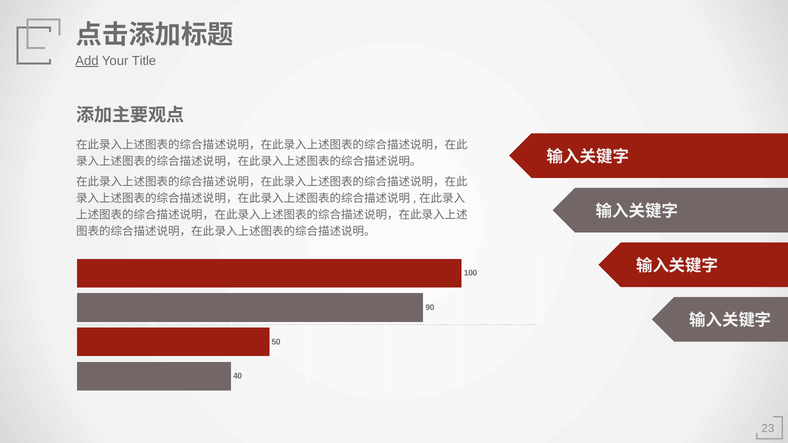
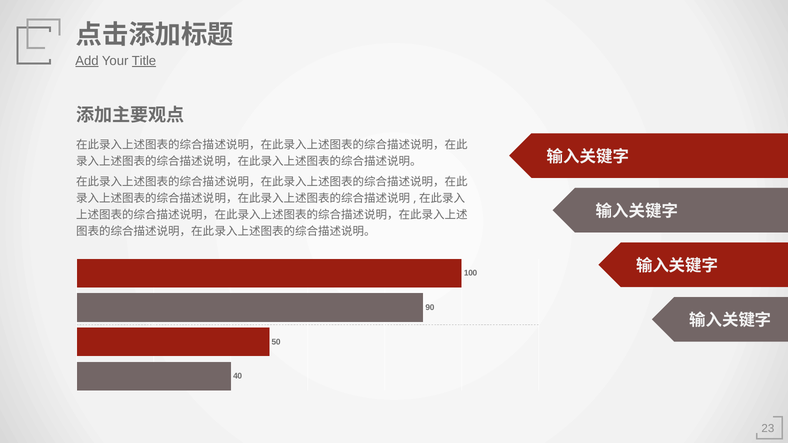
Title underline: none -> present
